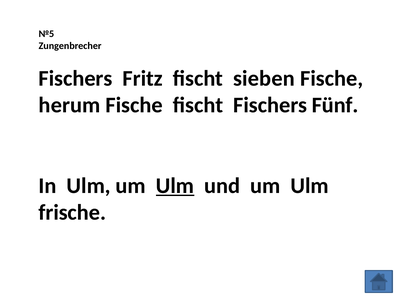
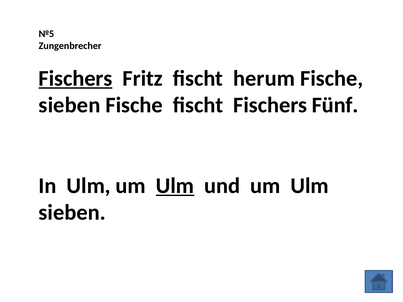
Fischers at (76, 78) underline: none -> present
sieben: sieben -> herum
herum at (70, 105): herum -> sieben
frische at (72, 213): frische -> sieben
